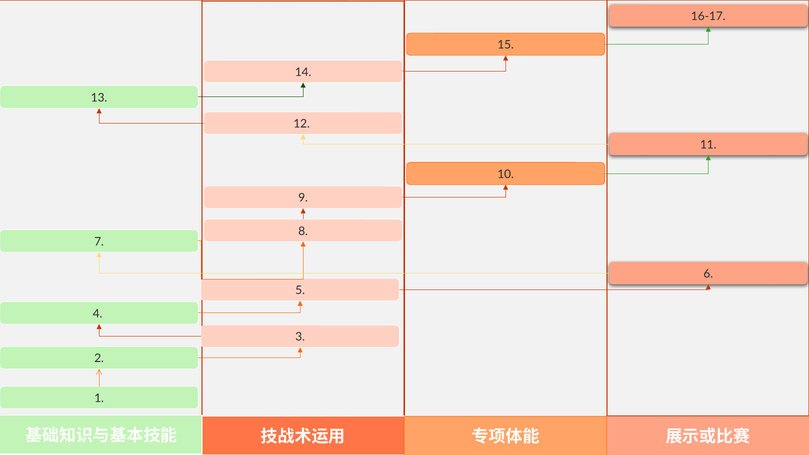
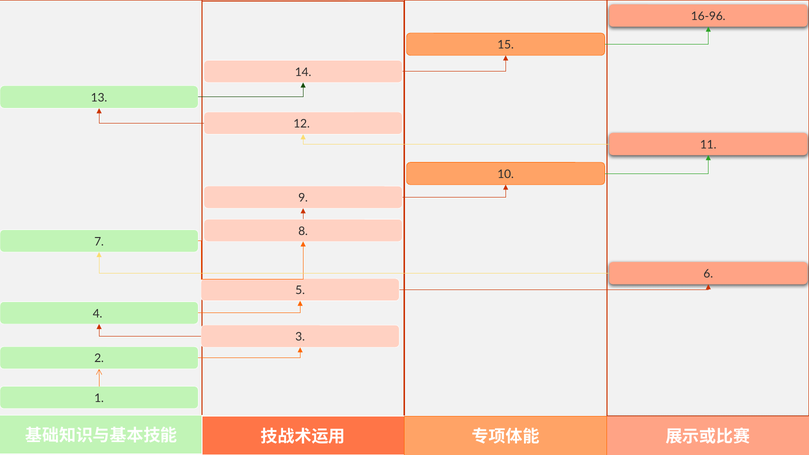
16-17: 16-17 -> 16-96
